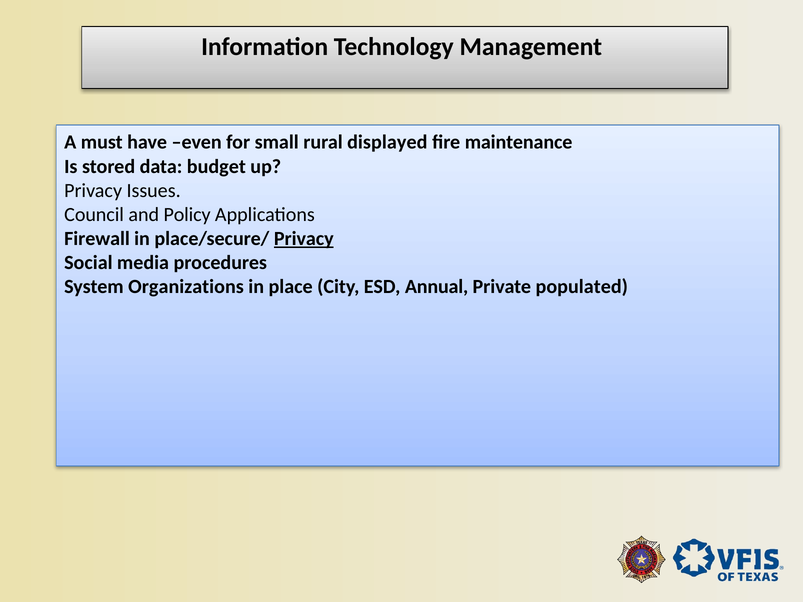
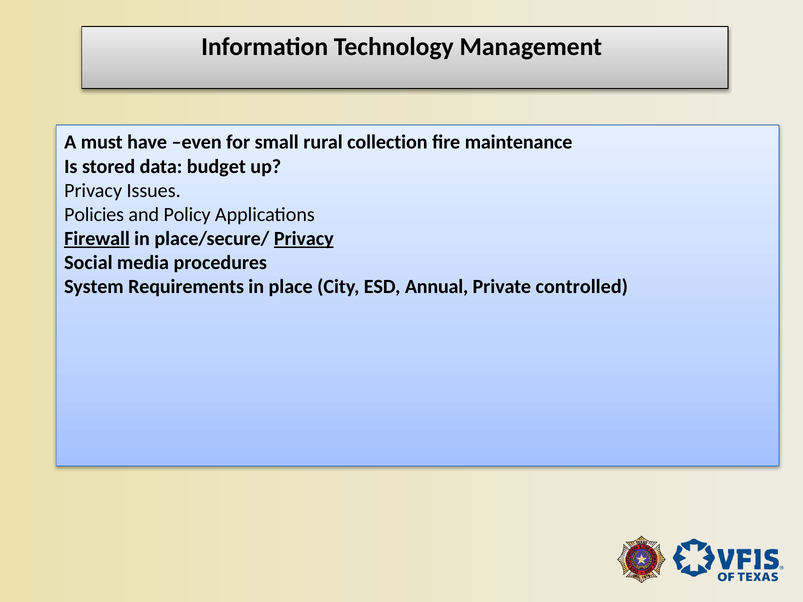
displayed: displayed -> collection
Council: Council -> Policies
Firewall underline: none -> present
Organizations: Organizations -> Requirements
populated: populated -> controlled
